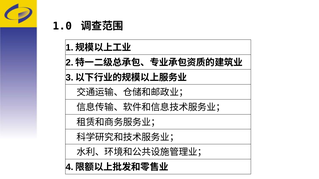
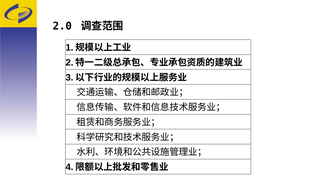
1.0: 1.0 -> 2.0
